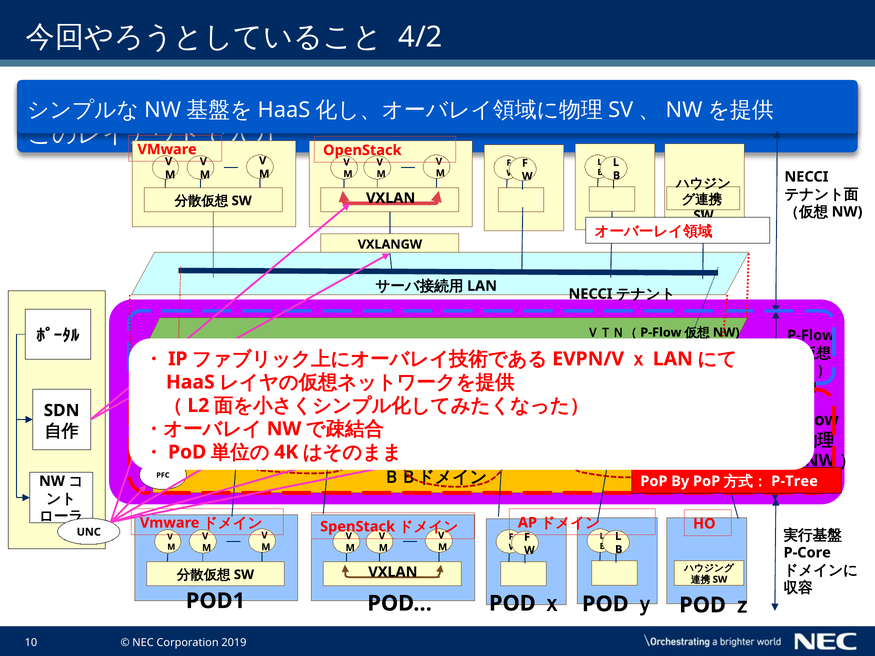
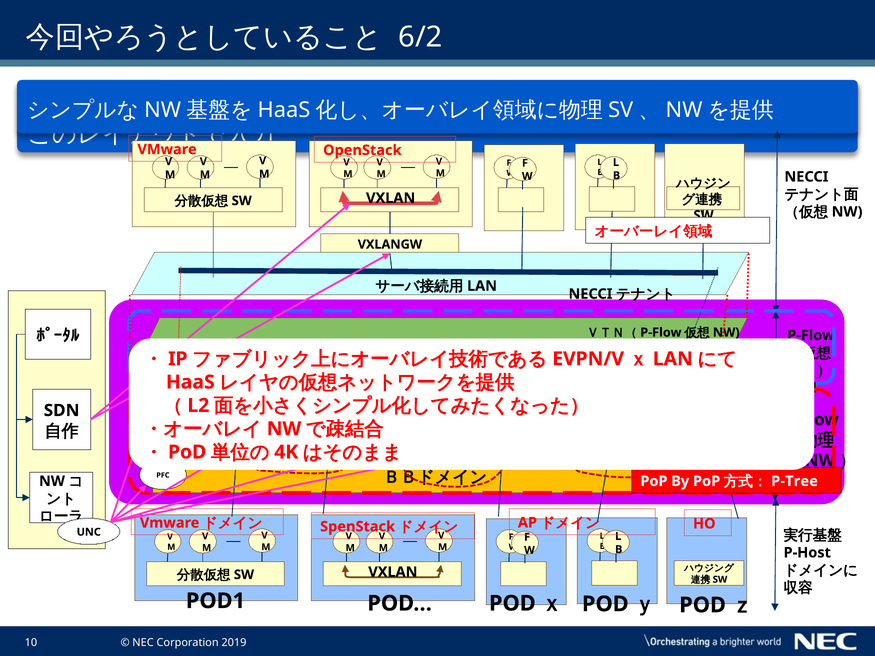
4/2: 4/2 -> 6/2
P-Core: P-Core -> P-Host
